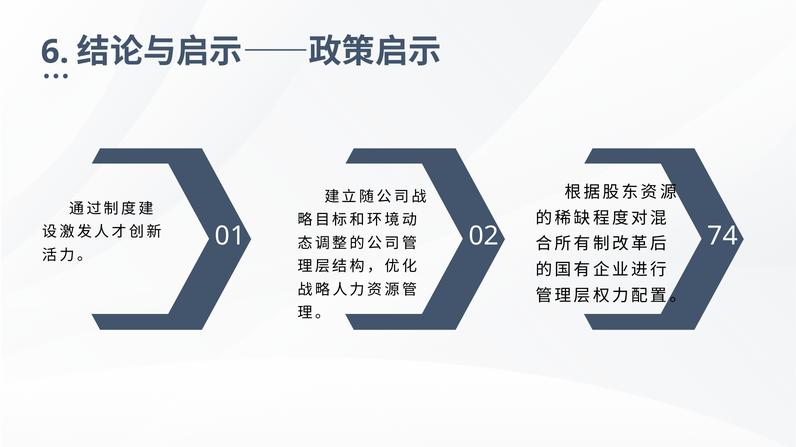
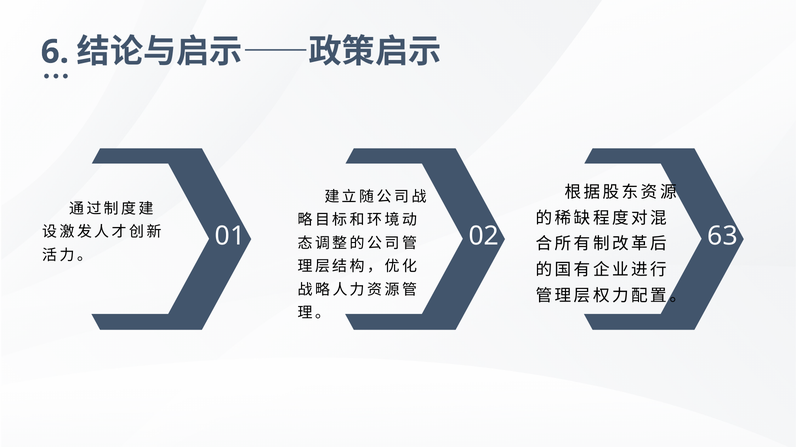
74: 74 -> 63
